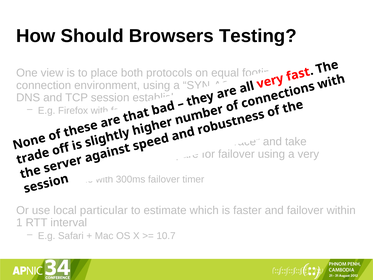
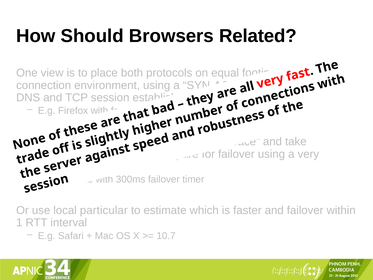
Testing: Testing -> Related
